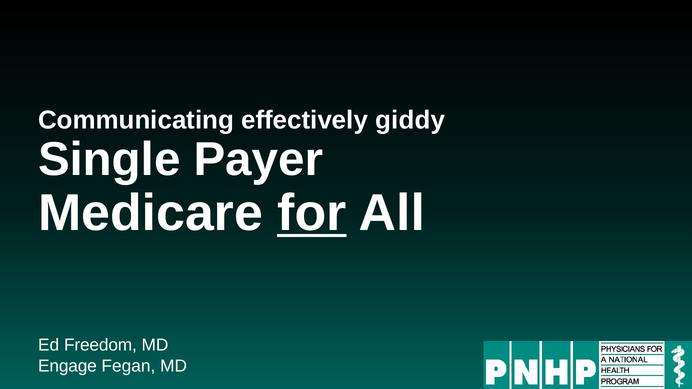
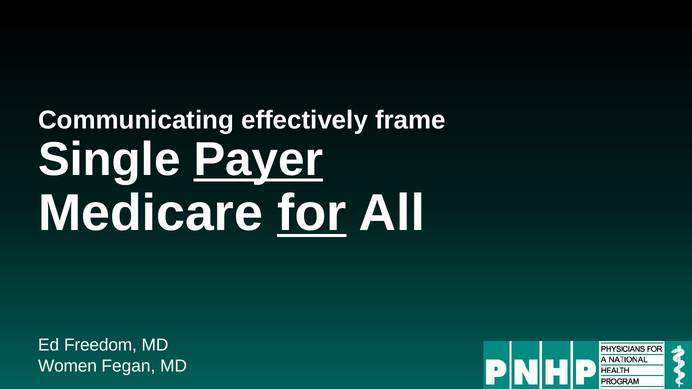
giddy: giddy -> frame
Payer underline: none -> present
Engage: Engage -> Women
